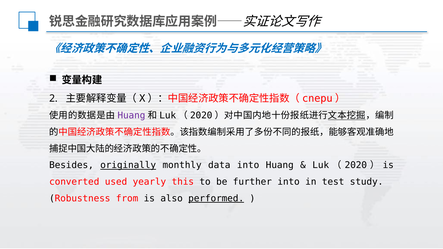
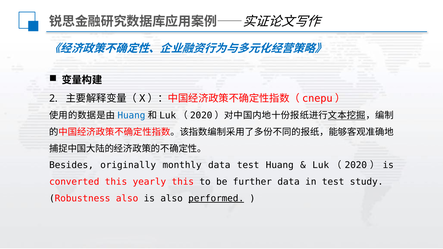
Huang at (131, 116) colour: purple -> blue
originally underline: present -> none
data into: into -> test
converted used: used -> this
further into: into -> data
Robustness from: from -> also
